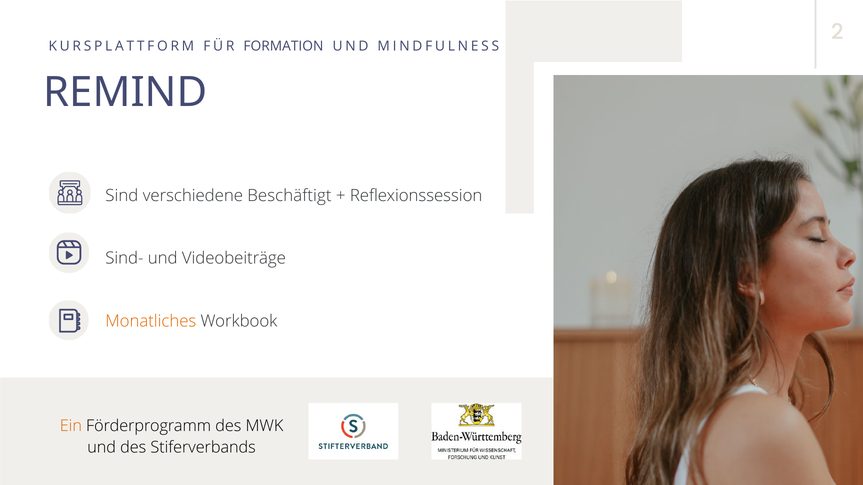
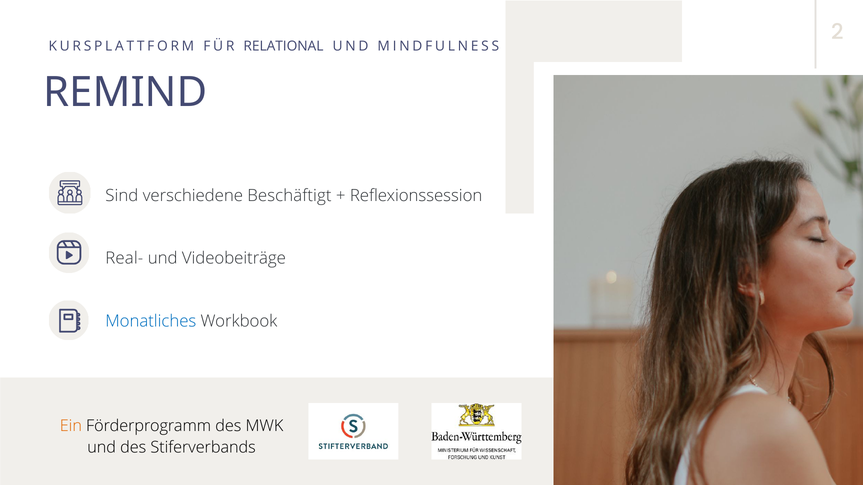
FORMATION: FORMATION -> RELATIONAL
Sind-: Sind- -> Real-
Monatliches colour: orange -> blue
